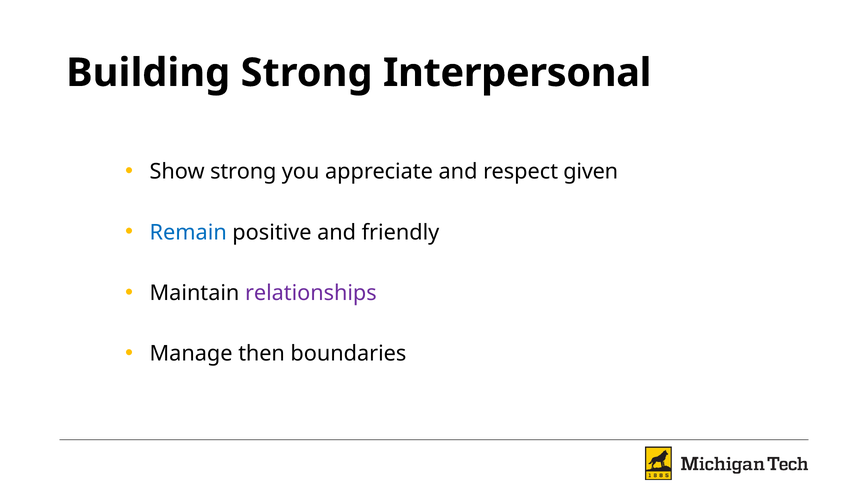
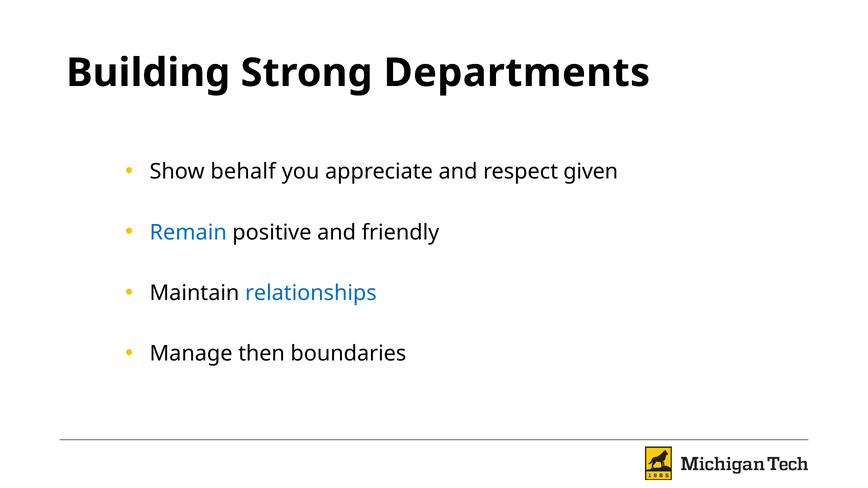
Interpersonal: Interpersonal -> Departments
Show strong: strong -> behalf
relationships colour: purple -> blue
